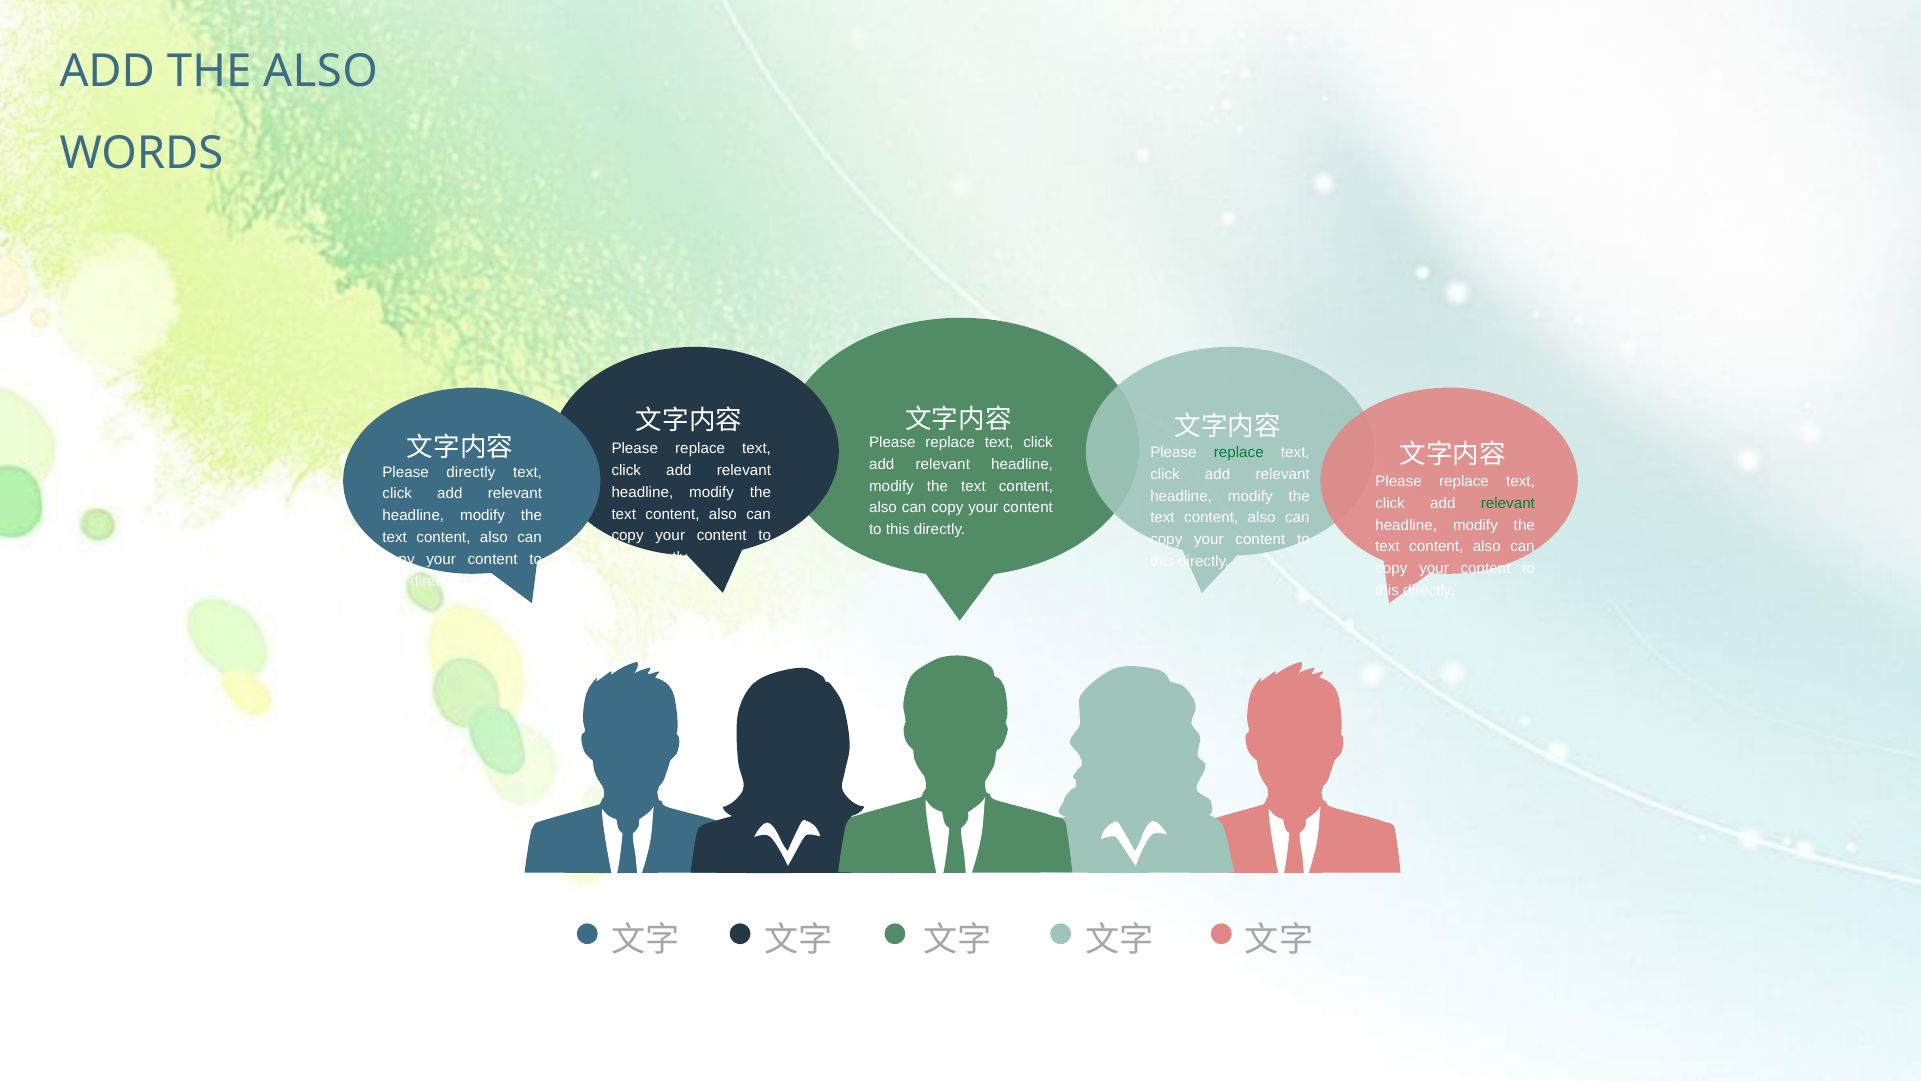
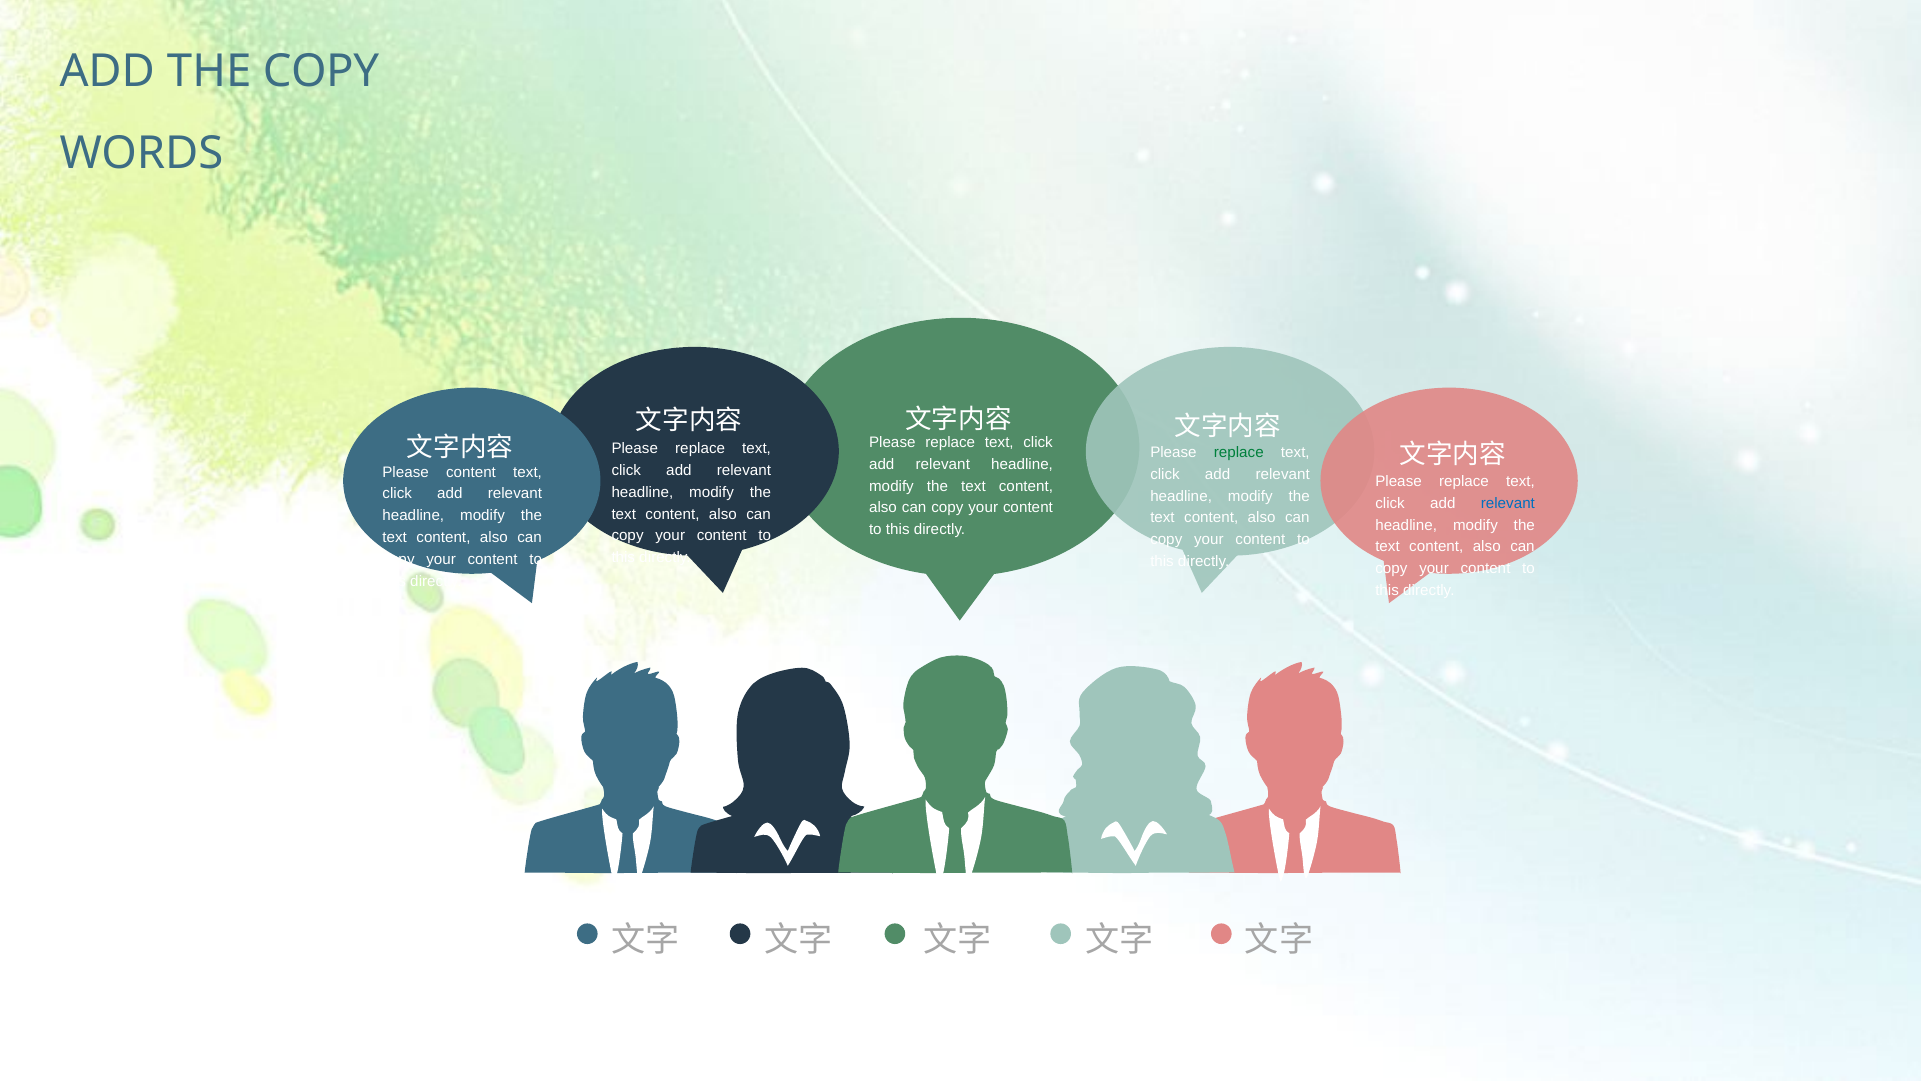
THE ALSO: ALSO -> COPY
Please directly: directly -> content
relevant at (1508, 503) colour: green -> blue
